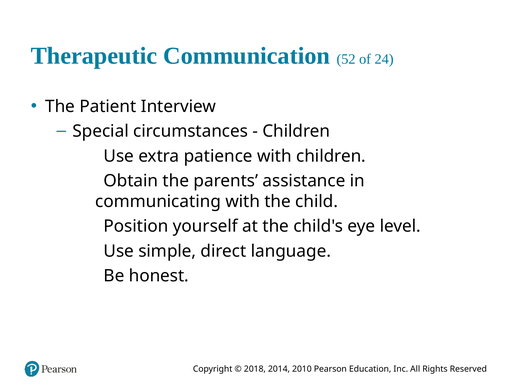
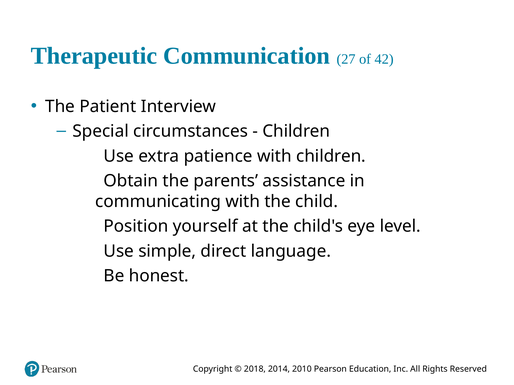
52: 52 -> 27
24: 24 -> 42
